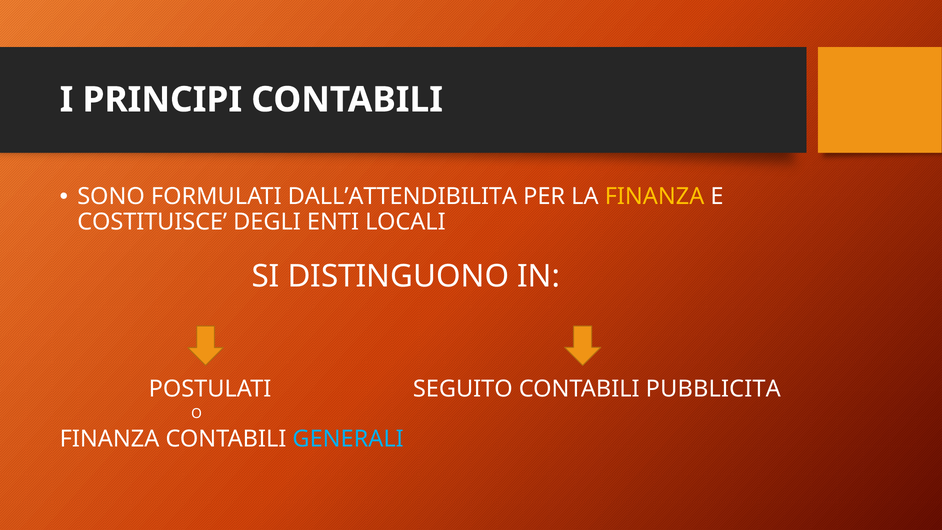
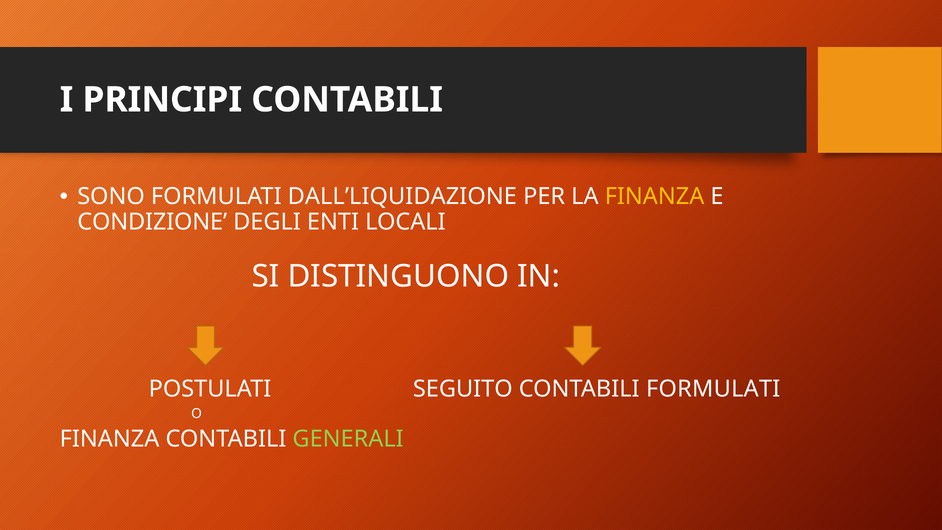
DALL’ATTENDIBILITA: DALL’ATTENDIBILITA -> DALL’LIQUIDAZIONE
COSTITUISCE: COSTITUISCE -> CONDIZIONE
CONTABILI PUBBLICITA: PUBBLICITA -> FORMULATI
GENERALI colour: light blue -> light green
